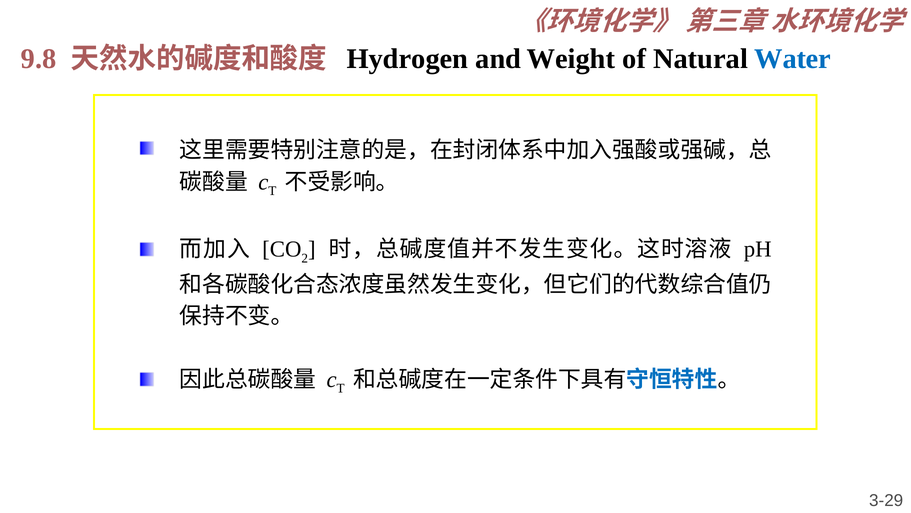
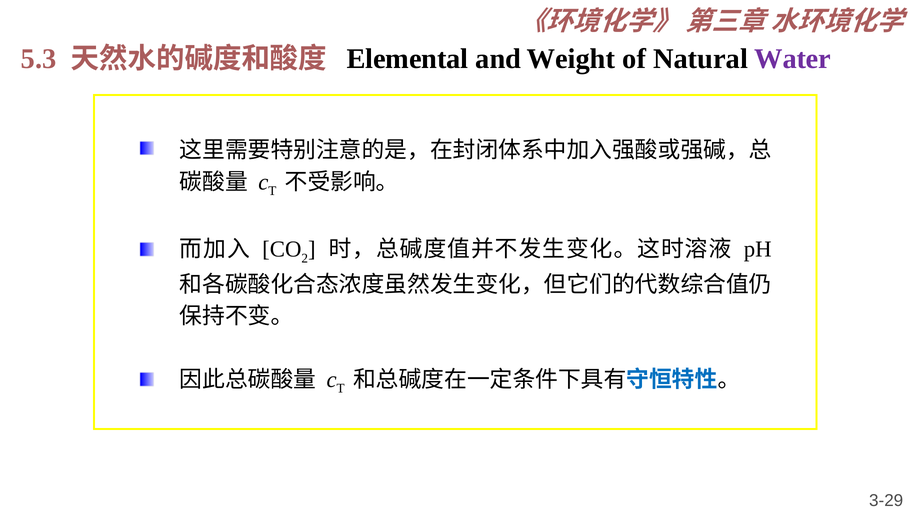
9.8: 9.8 -> 5.3
Hydrogen: Hydrogen -> Elemental
Water colour: blue -> purple
